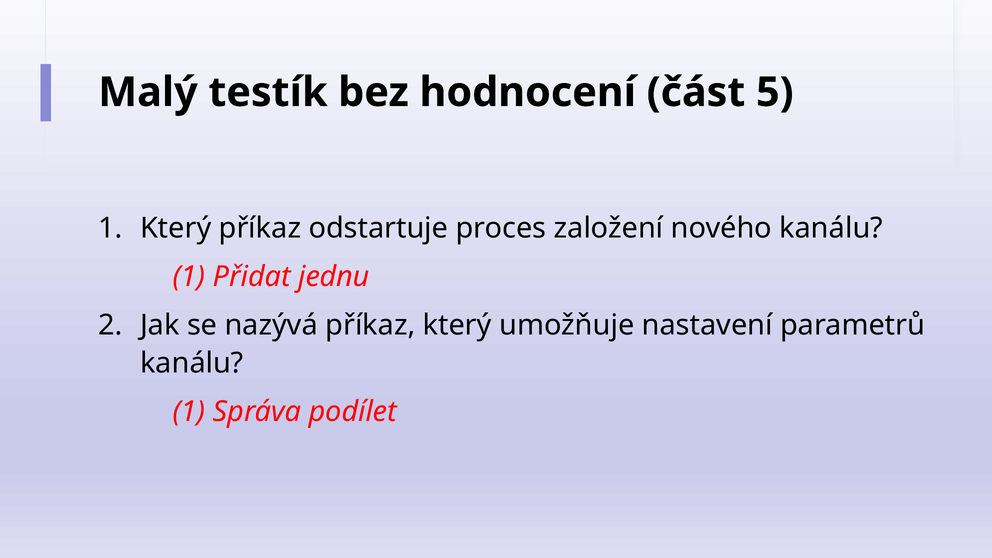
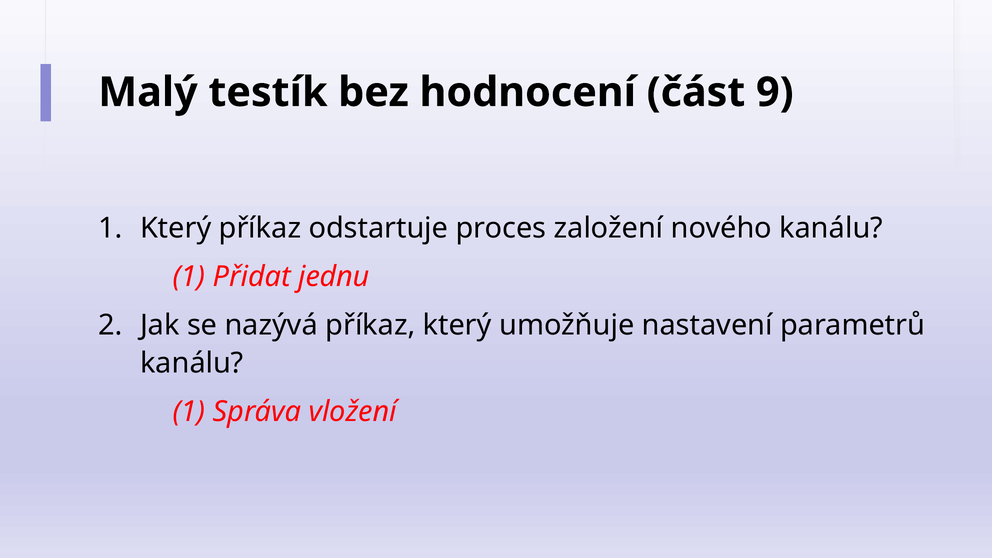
5: 5 -> 9
podílet: podílet -> vložení
